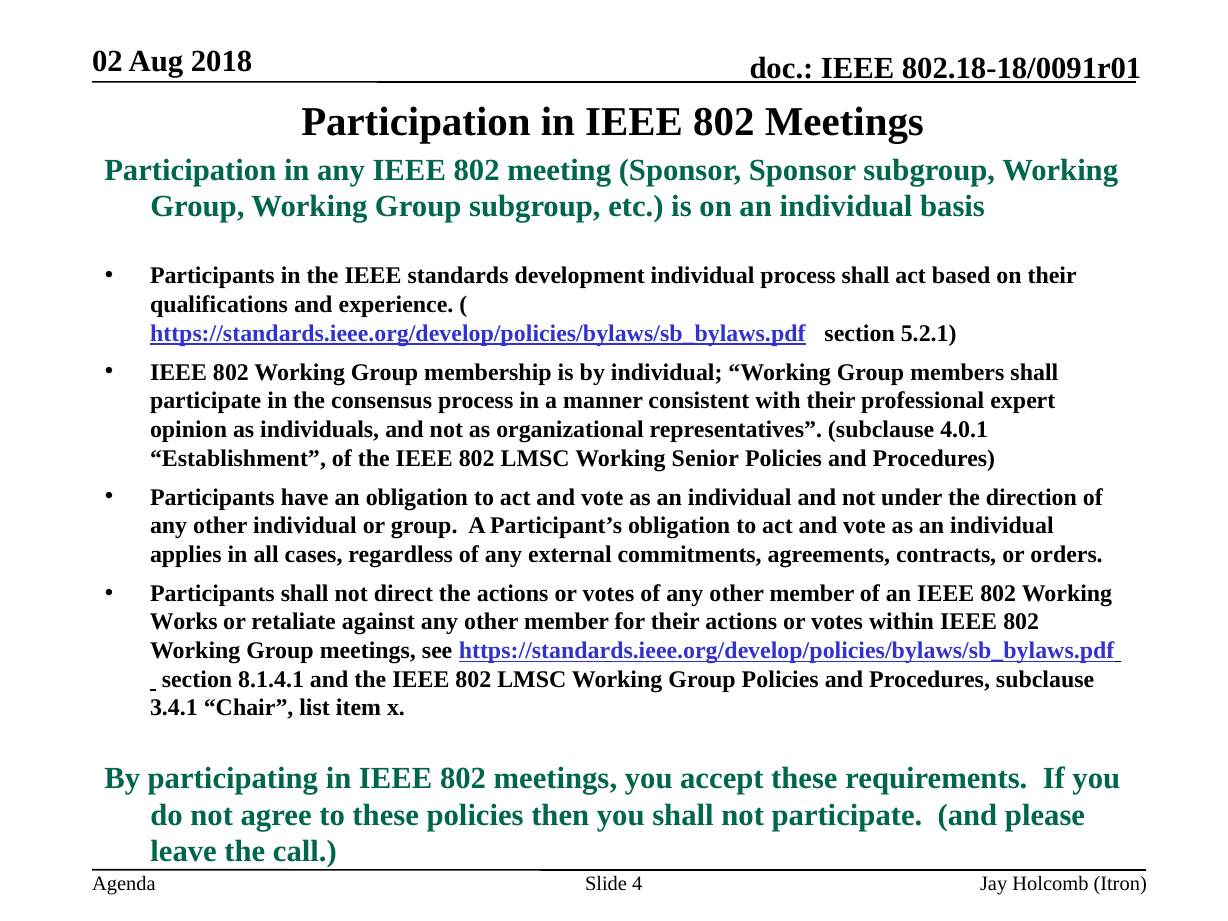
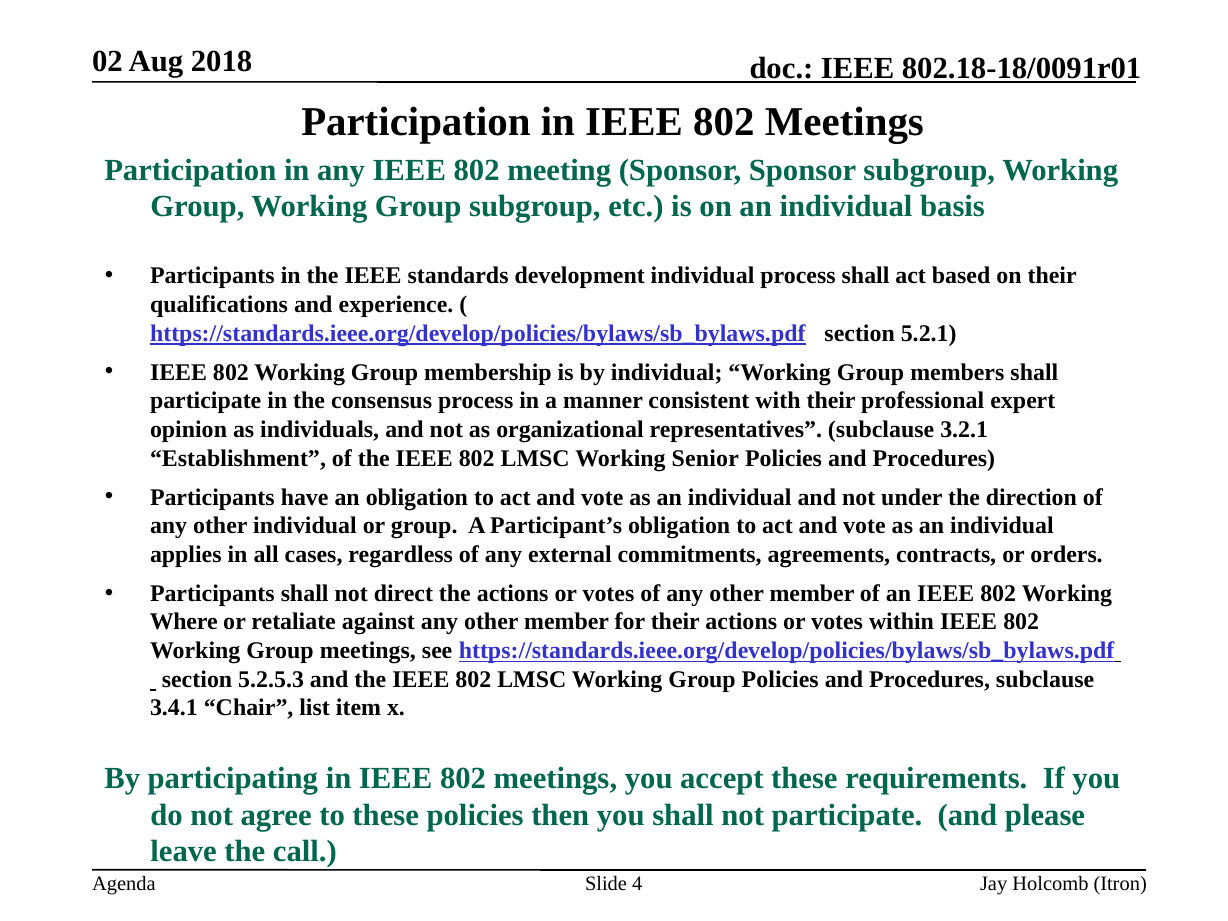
4.0.1: 4.0.1 -> 3.2.1
Works: Works -> Where
8.1.4.1: 8.1.4.1 -> 5.2.5.3
